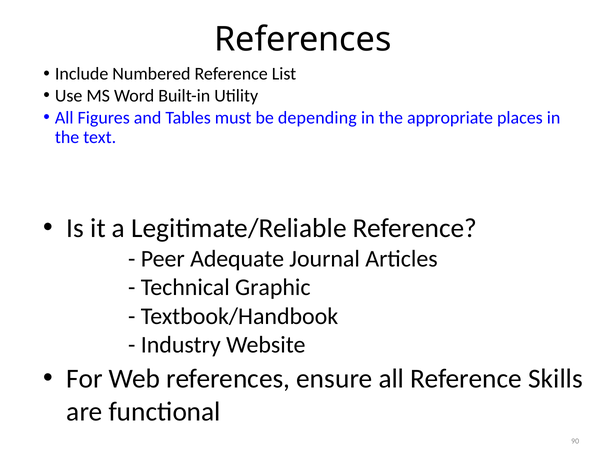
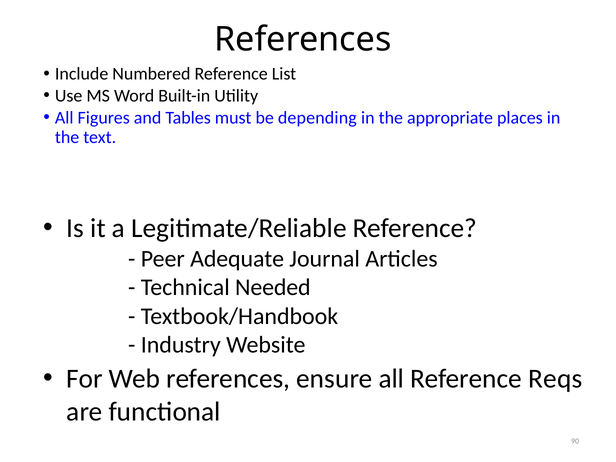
Graphic: Graphic -> Needed
Skills: Skills -> Reqs
